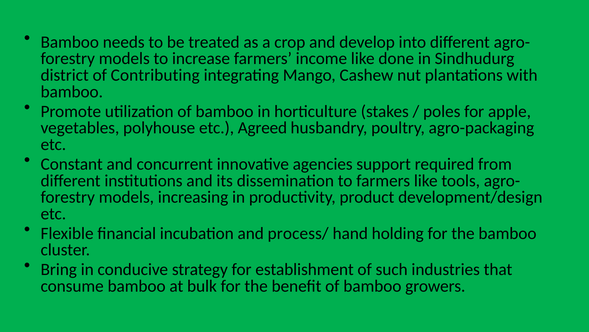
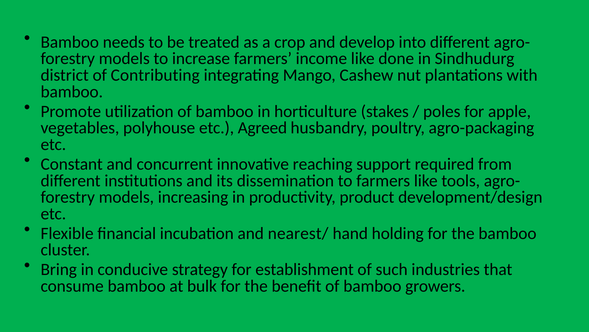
agencies: agencies -> reaching
process/: process/ -> nearest/
